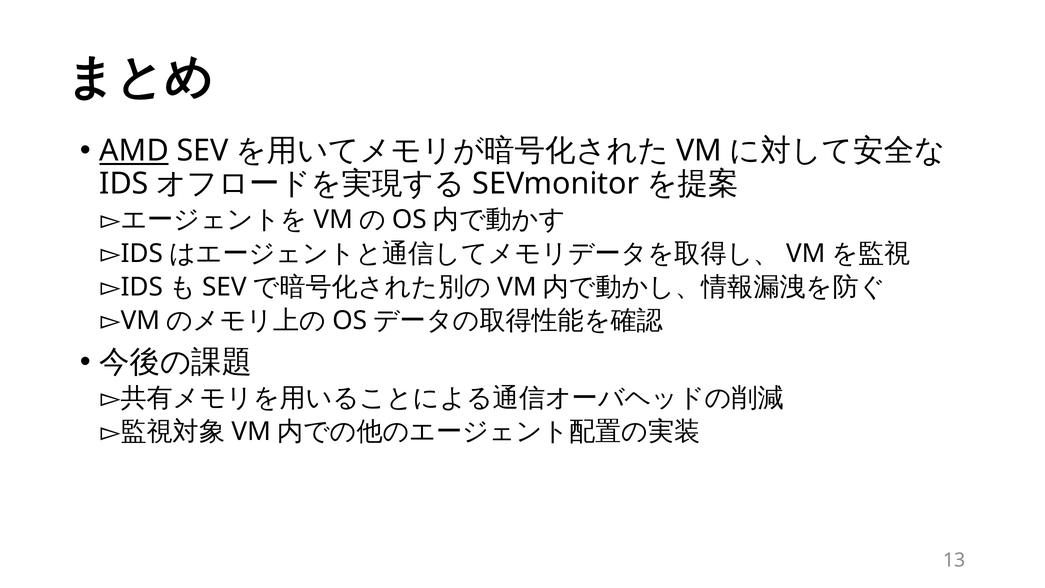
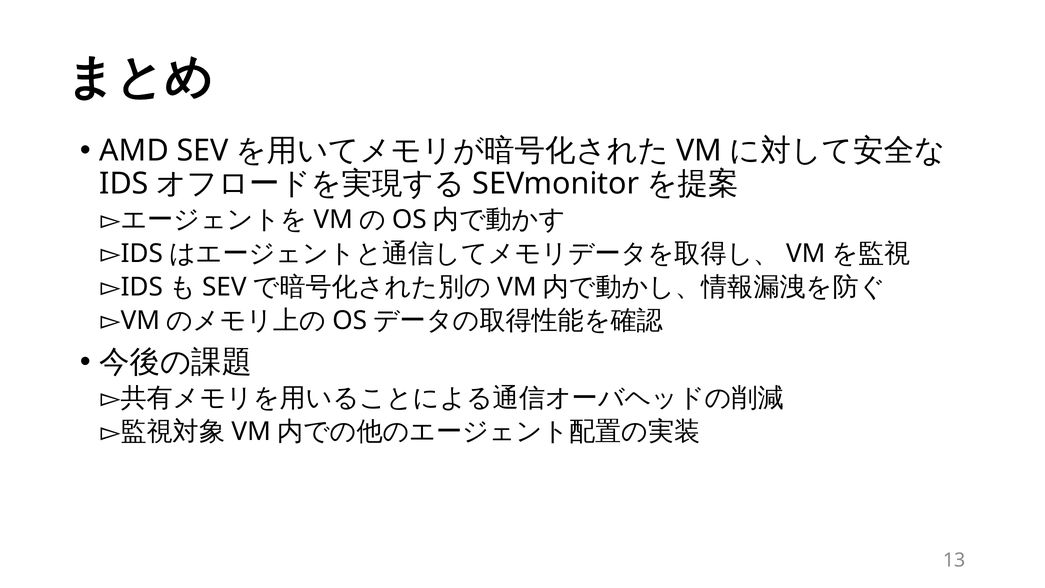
AMD underline: present -> none
